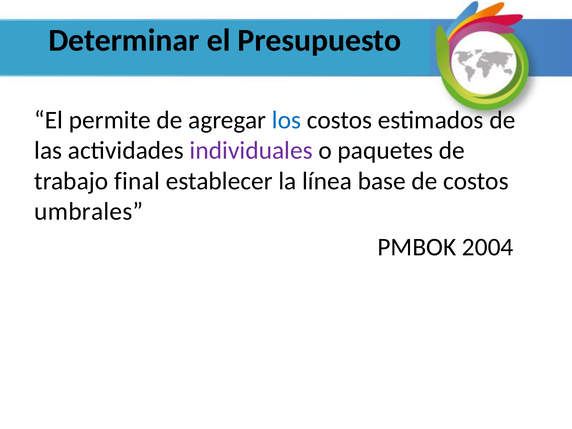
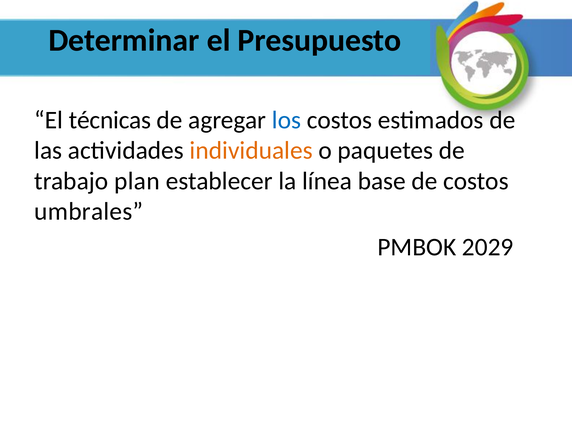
permite: permite -> técnicas
individuales colour: purple -> orange
final: final -> plan
2004: 2004 -> 2029
